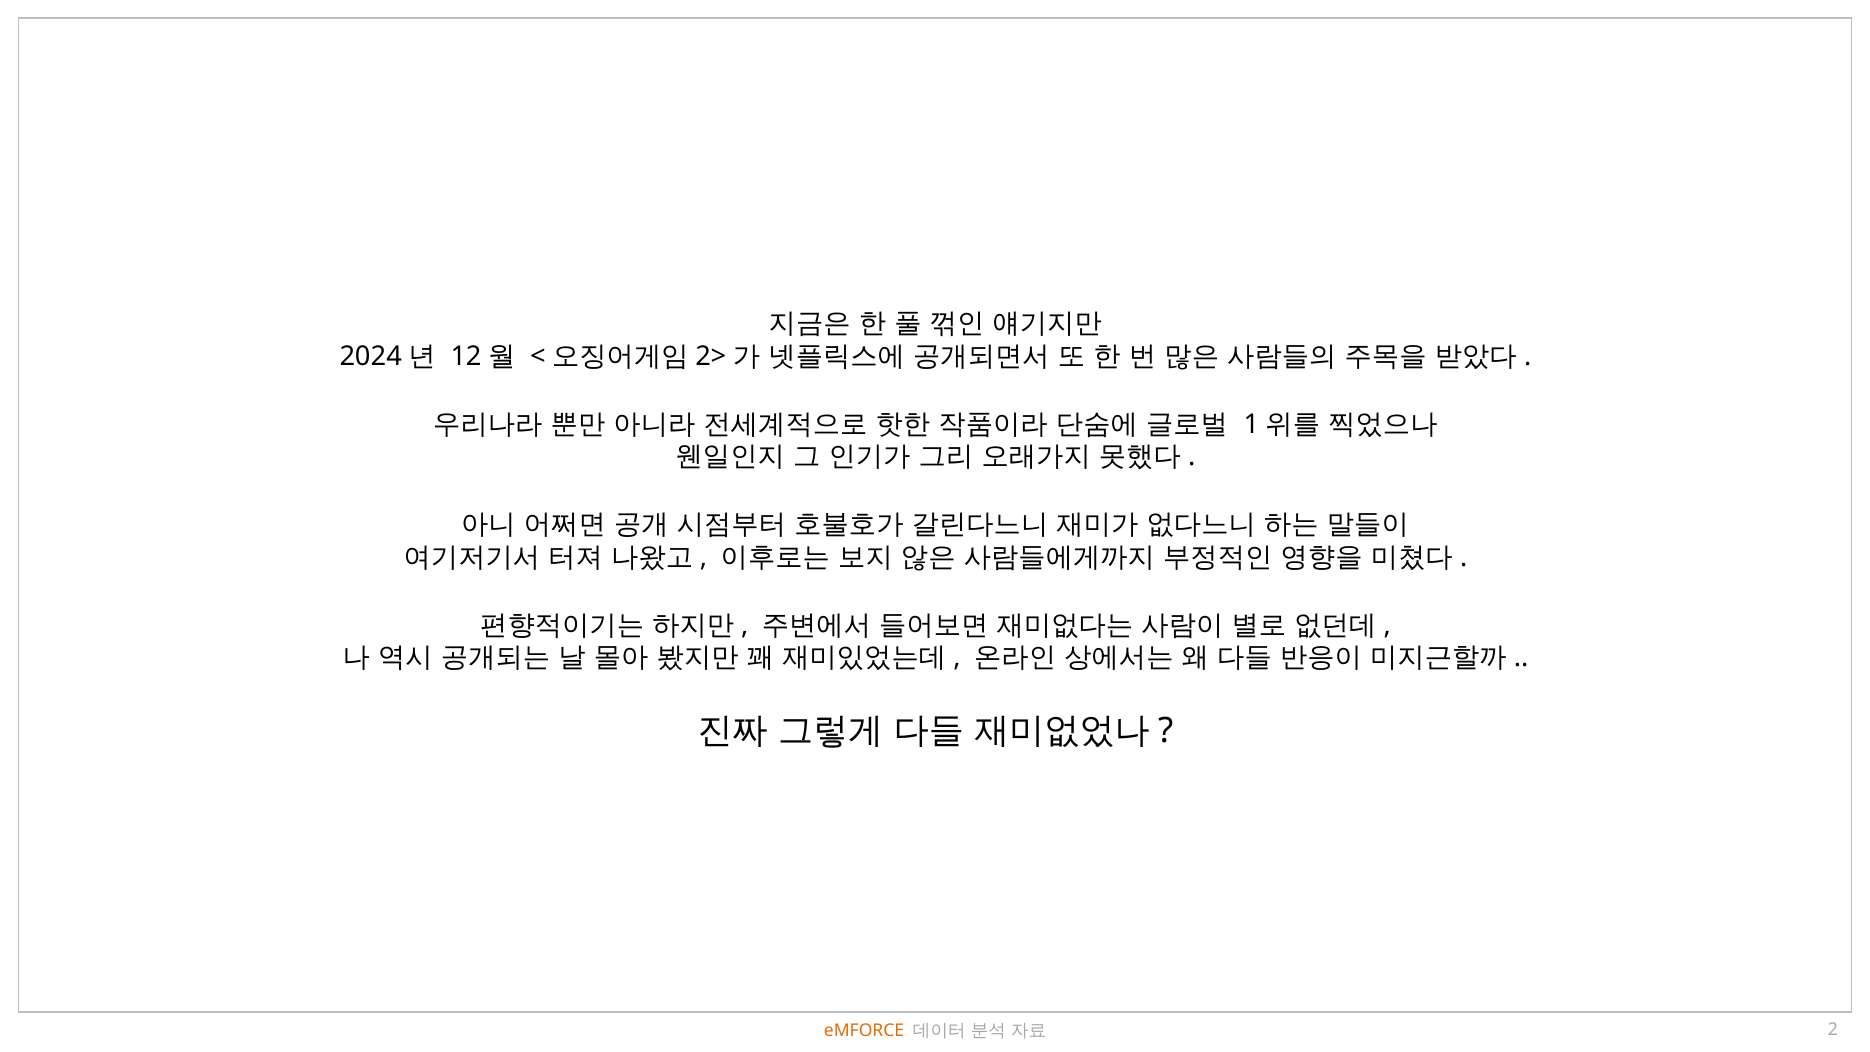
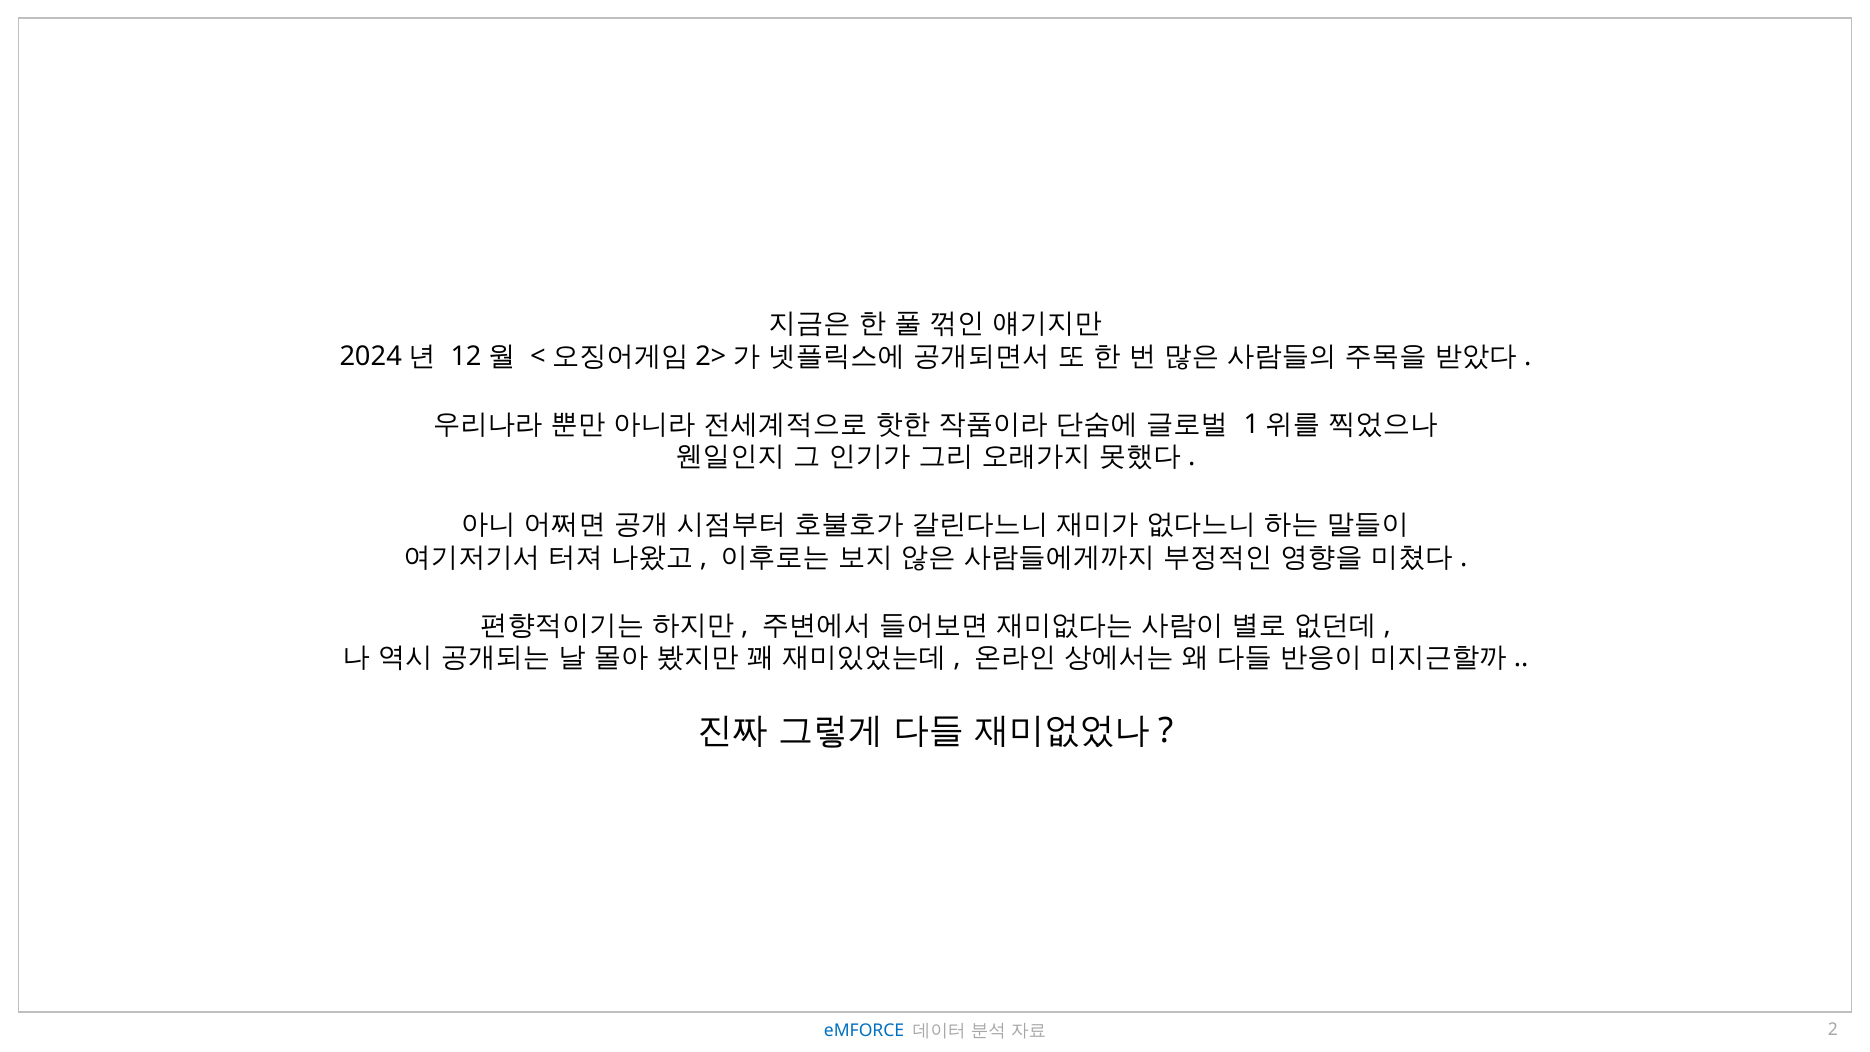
eMFORCE colour: orange -> blue
